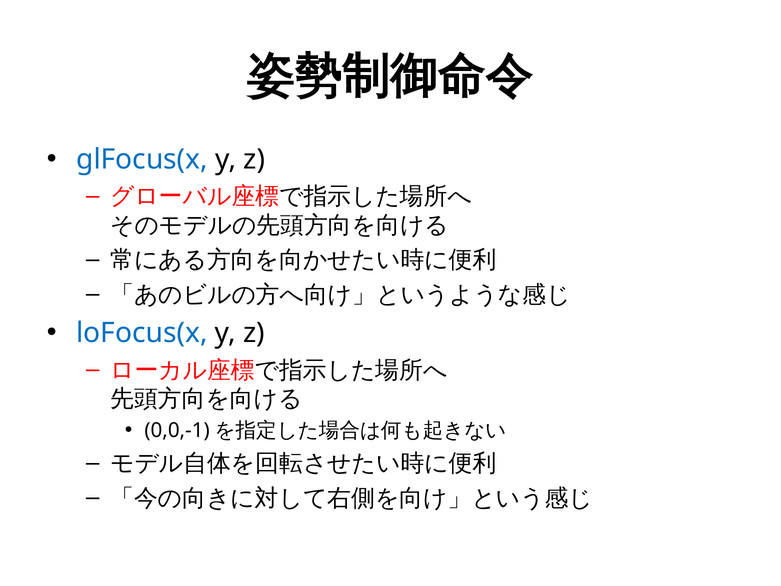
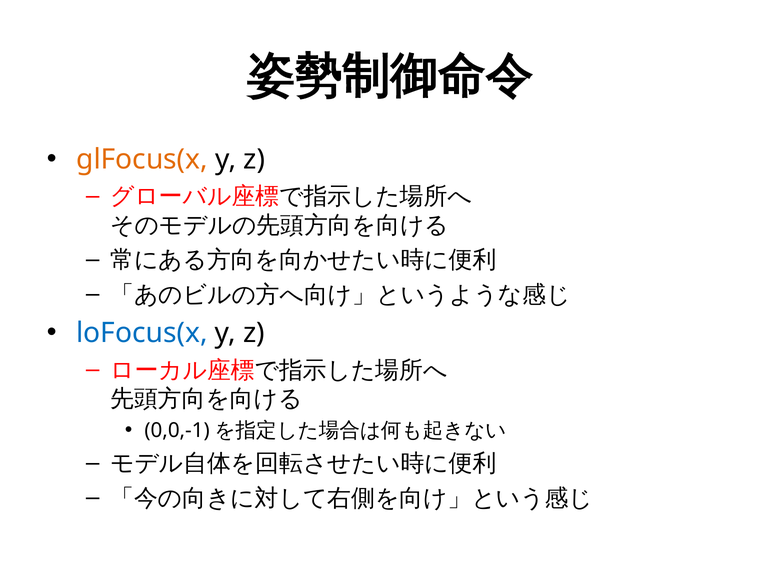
glFocus(x colour: blue -> orange
